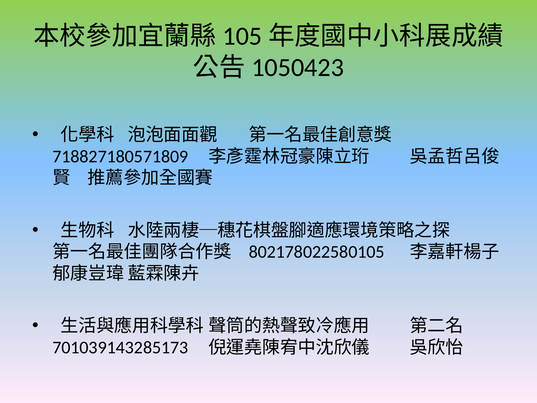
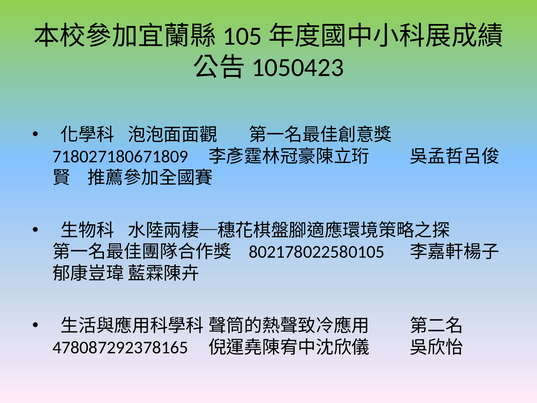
718827180571809: 718827180571809 -> 718027180671809
701039143285173: 701039143285173 -> 478087292378165
